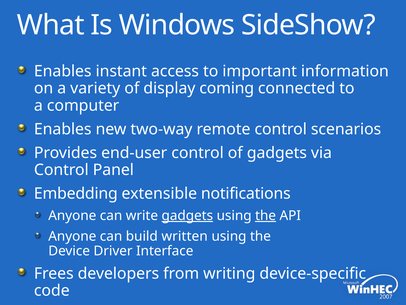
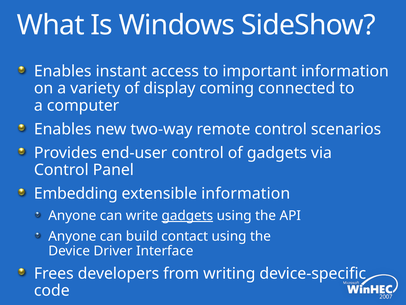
extensible notifications: notifications -> information
the at (266, 215) underline: present -> none
written: written -> contact
